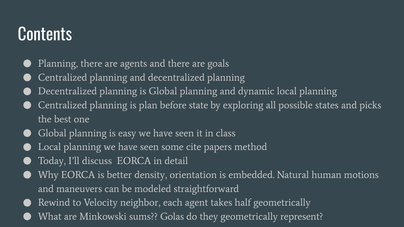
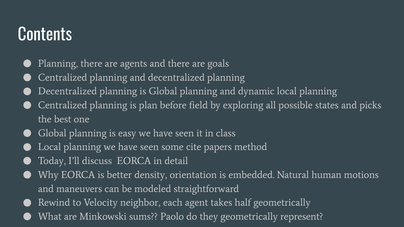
state: state -> field
Golas: Golas -> Paolo
